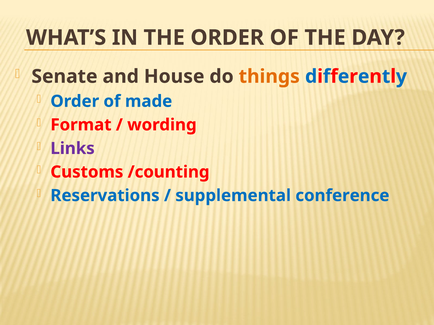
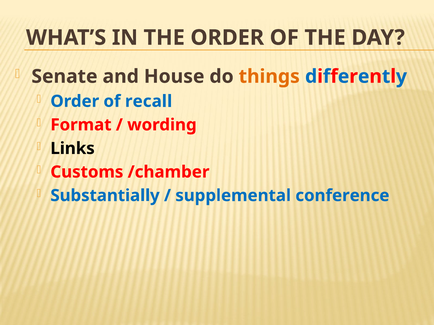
made: made -> recall
Links colour: purple -> black
/counting: /counting -> /chamber
Reservations: Reservations -> Substantially
